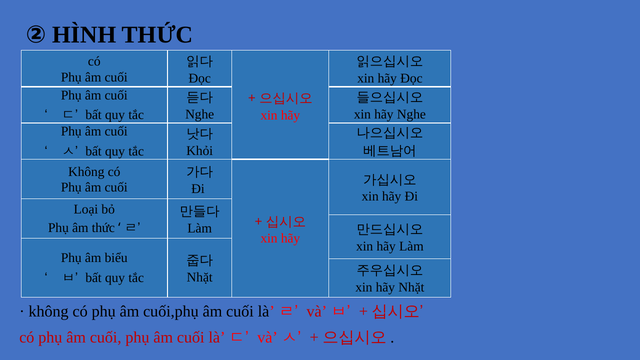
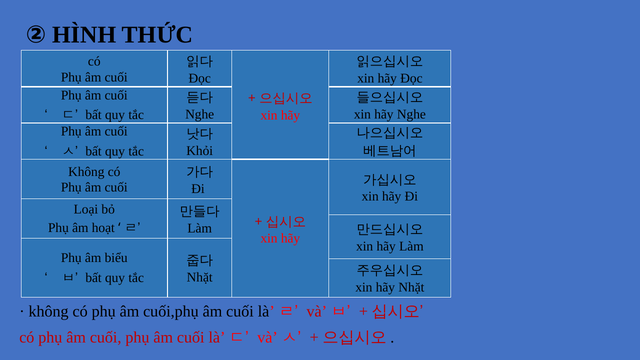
âm thức: thức -> hoạt
